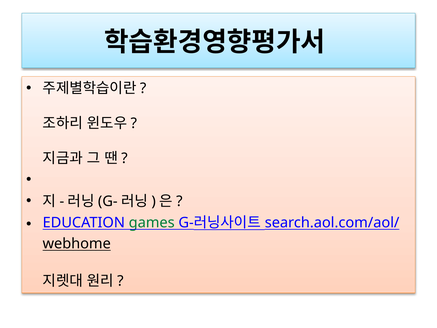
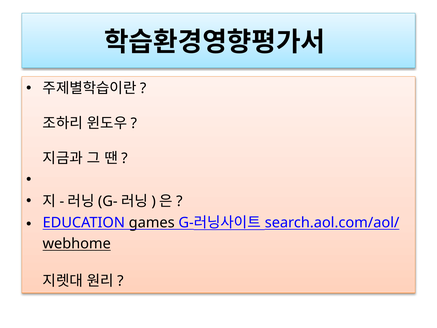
games colour: green -> black
